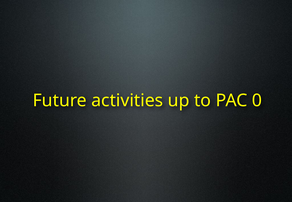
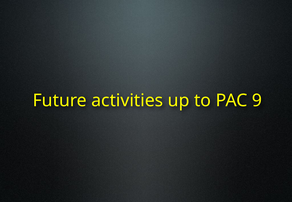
0: 0 -> 9
